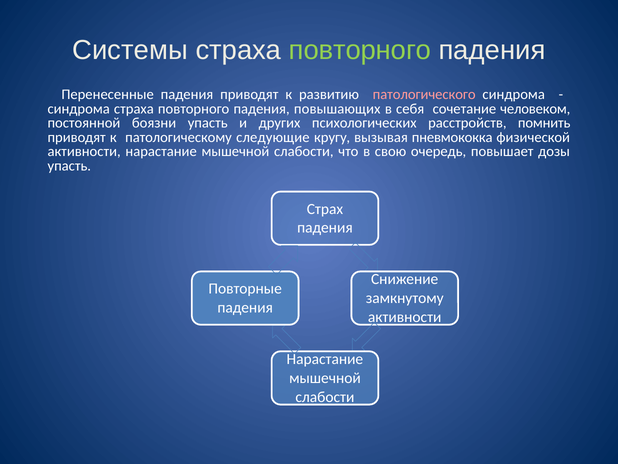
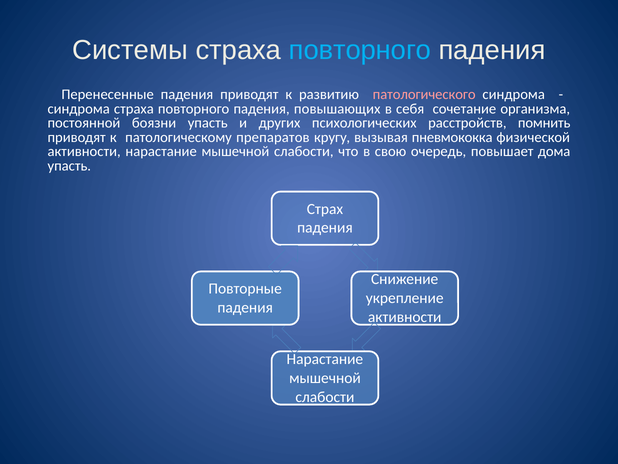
повторного at (360, 50) colour: light green -> light blue
человеком: человеком -> организма
следующие: следующие -> препаратов
дозы: дозы -> дома
замкнутому: замкнутому -> укрепление
